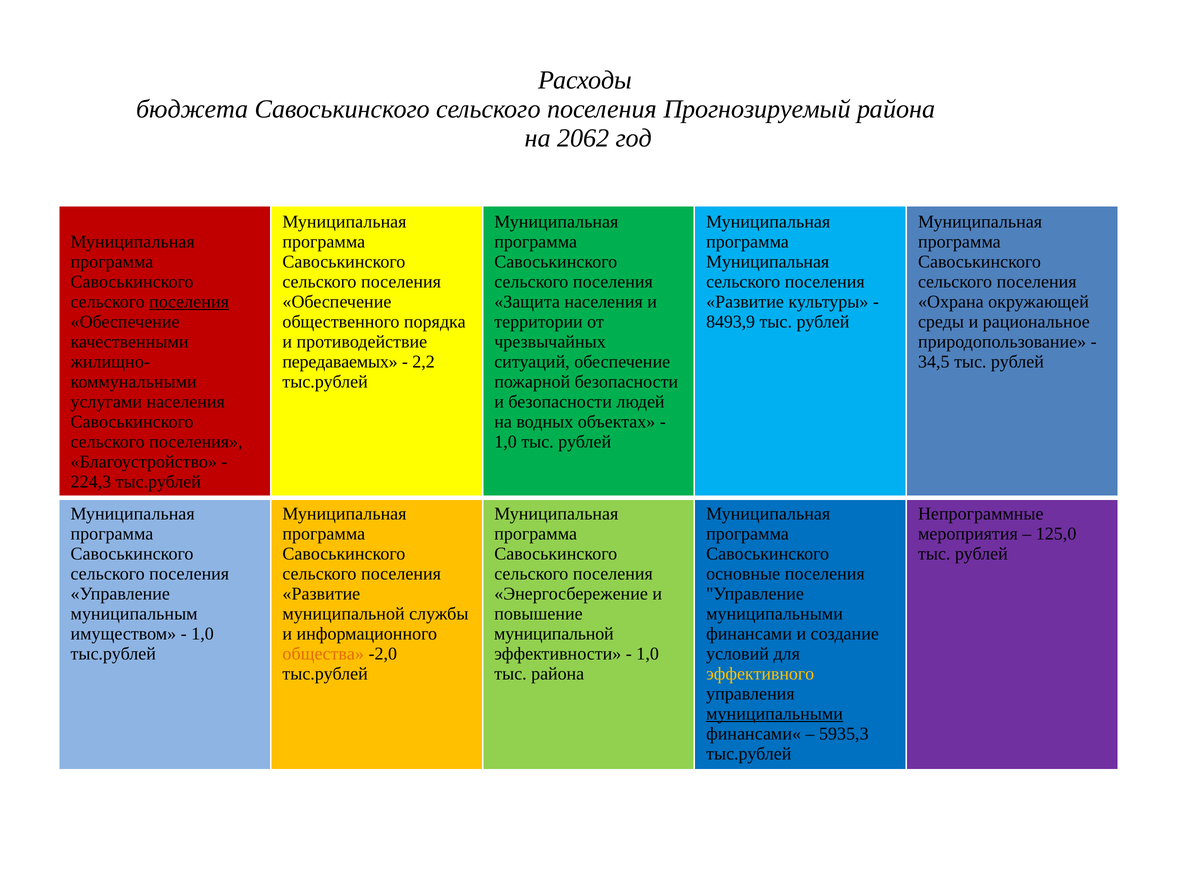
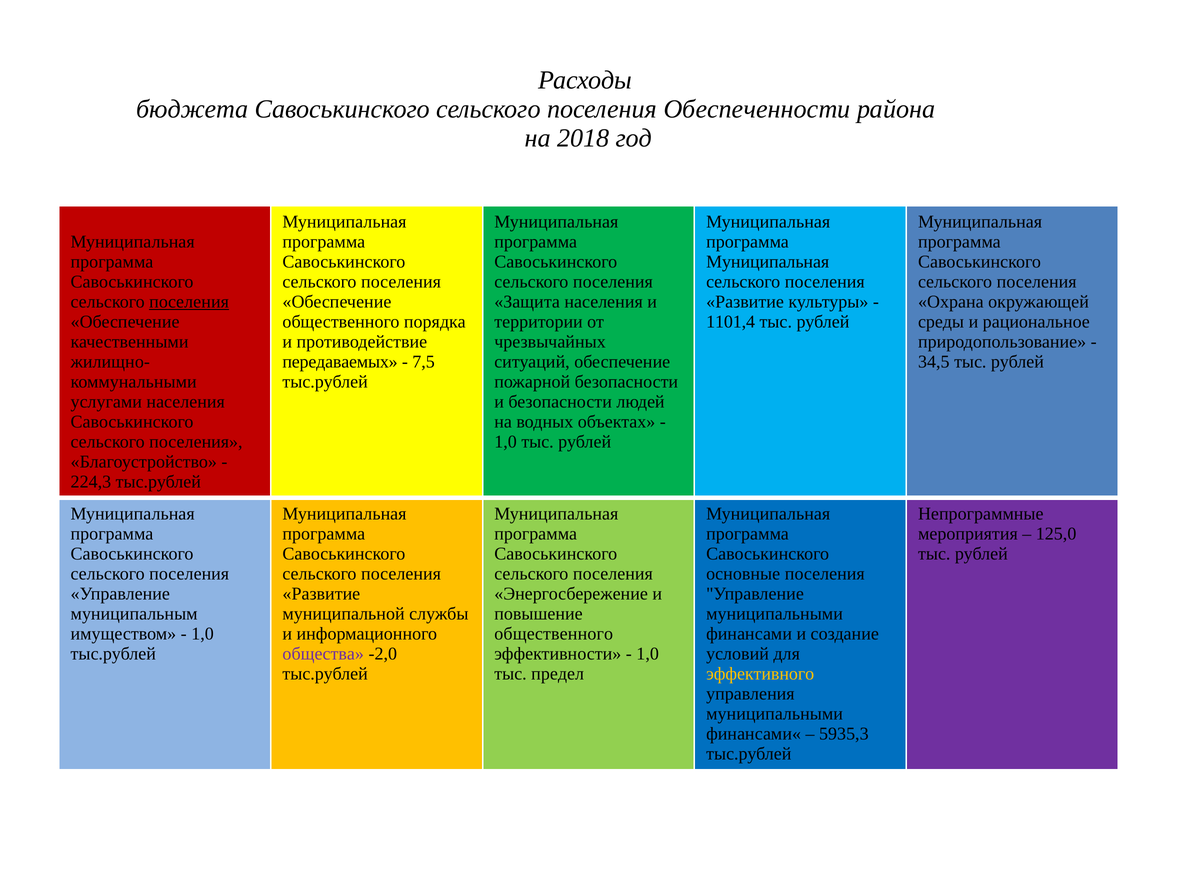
Прогнозируемый: Прогнозируемый -> Обеспеченности
2062: 2062 -> 2018
8493,9: 8493,9 -> 1101,4
2,2: 2,2 -> 7,5
муниципальной at (554, 634): муниципальной -> общественного
общества colour: orange -> purple
тыс района: района -> предел
муниципальными at (775, 714) underline: present -> none
